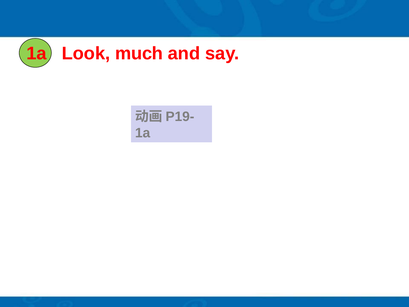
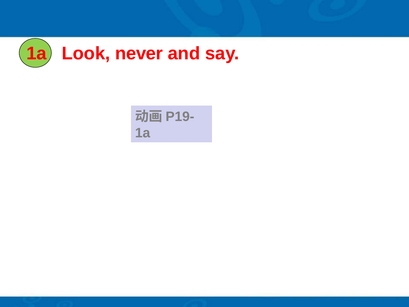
much: much -> never
